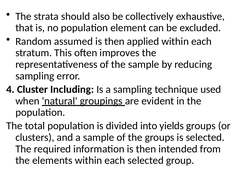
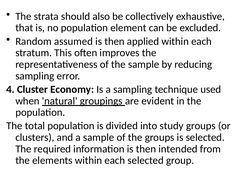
Including: Including -> Economy
yields: yields -> study
